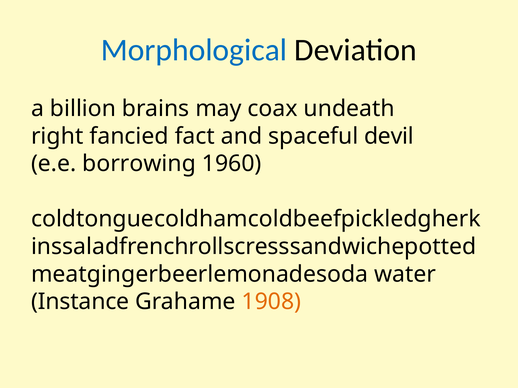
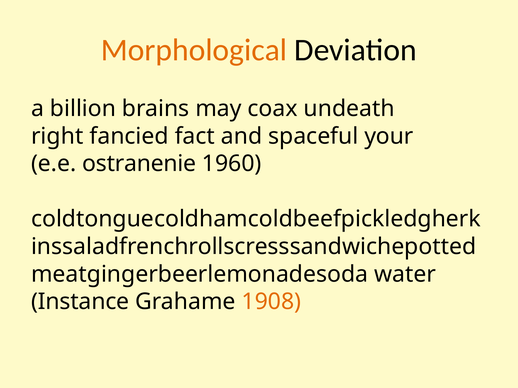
Morphological colour: blue -> orange
devil: devil -> your
borrowing: borrowing -> ostranenie
